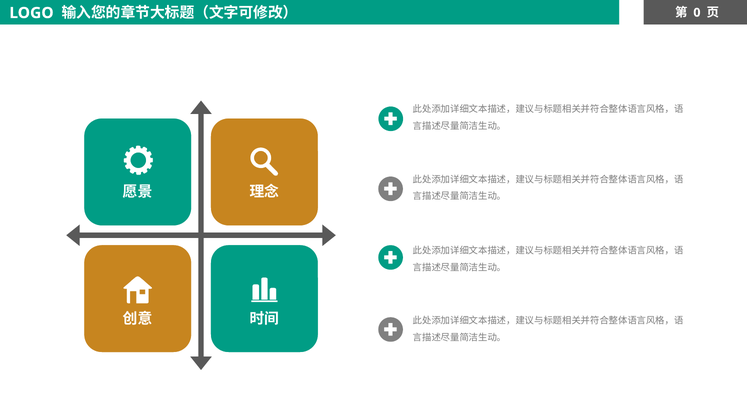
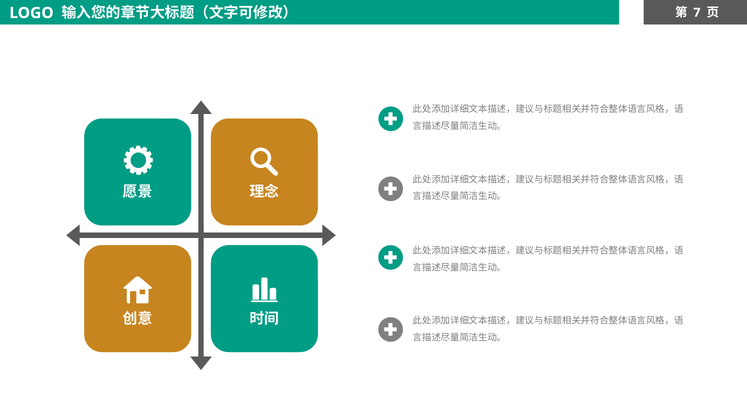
0: 0 -> 7
